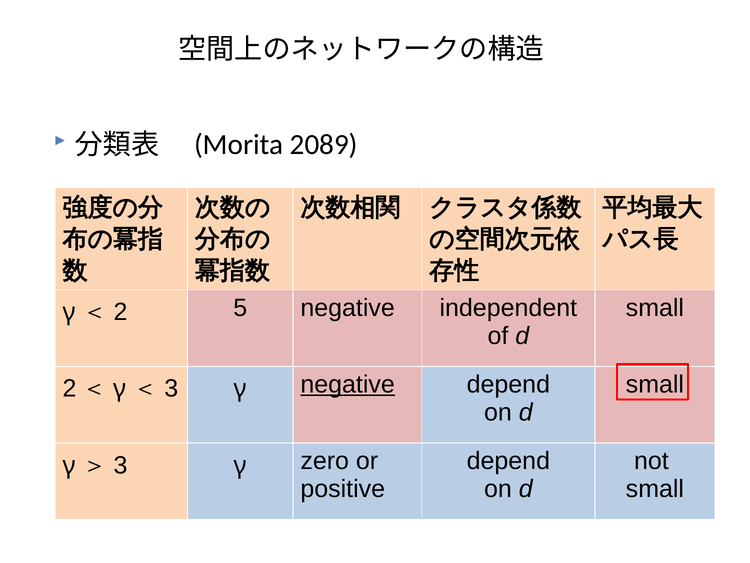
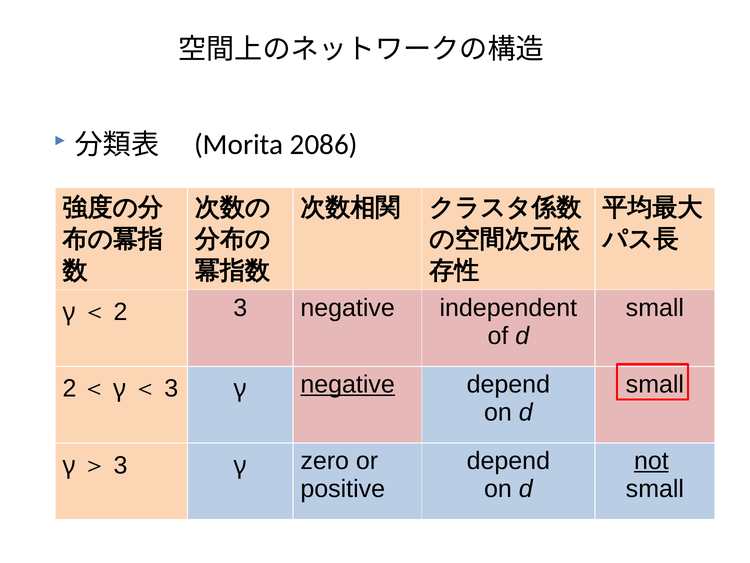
2089: 2089 -> 2086
2 5: 5 -> 3
not underline: none -> present
